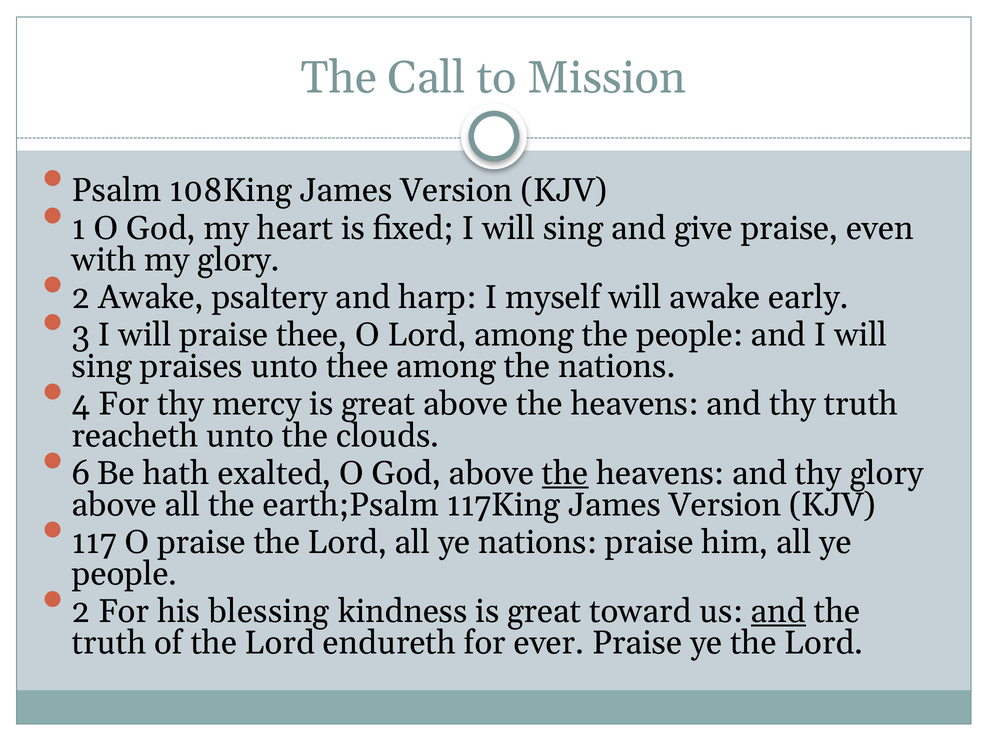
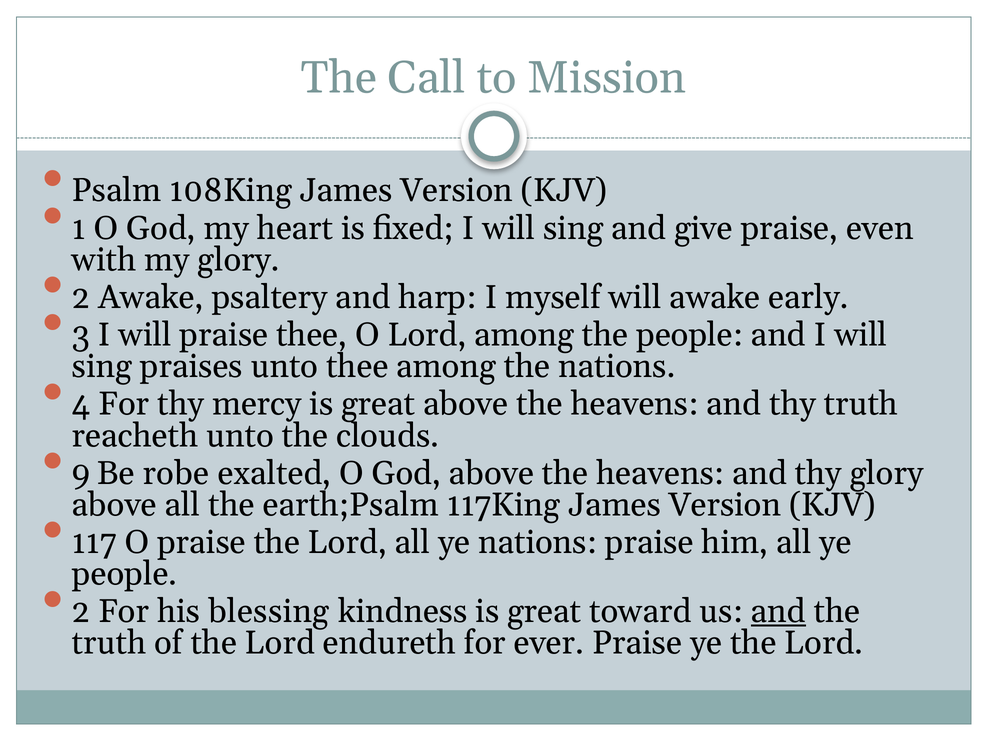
6: 6 -> 9
hath: hath -> robe
the at (565, 473) underline: present -> none
